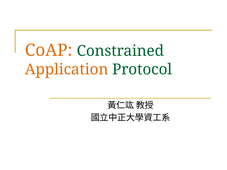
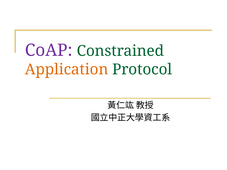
CoAP colour: orange -> purple
